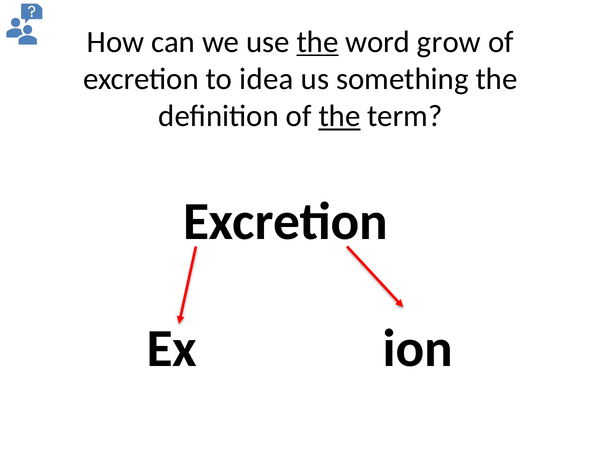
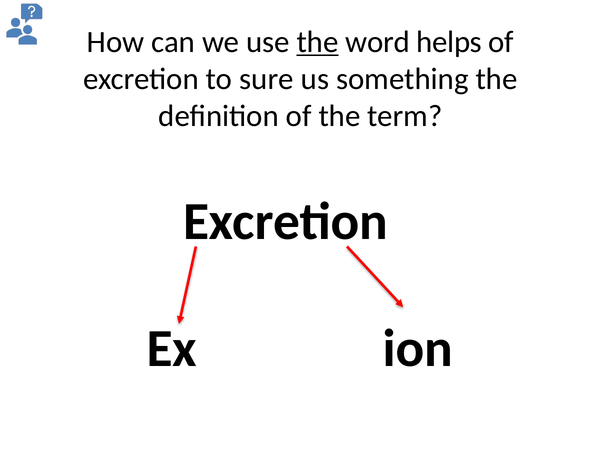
grow: grow -> helps
idea: idea -> sure
the at (339, 116) underline: present -> none
